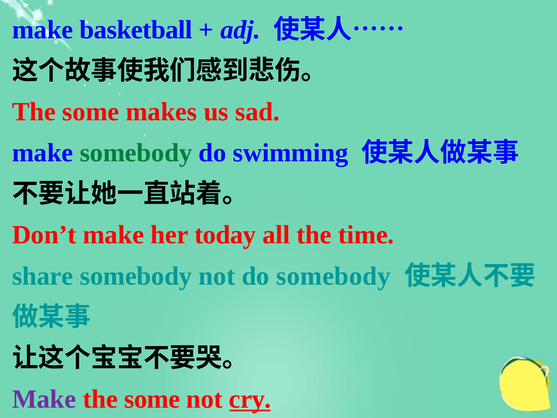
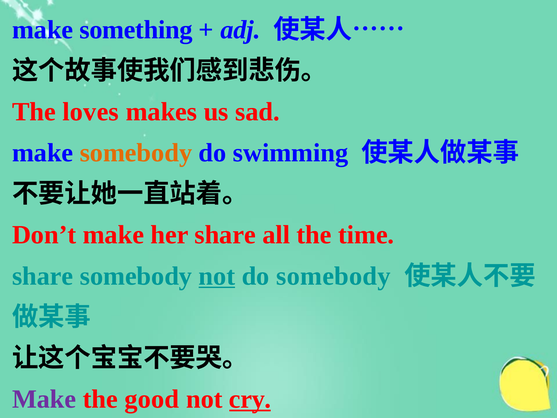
basketball: basketball -> something
some at (91, 112): some -> loves
somebody at (136, 153) colour: green -> orange
her today: today -> share
not at (217, 276) underline: none -> present
some at (152, 399): some -> good
